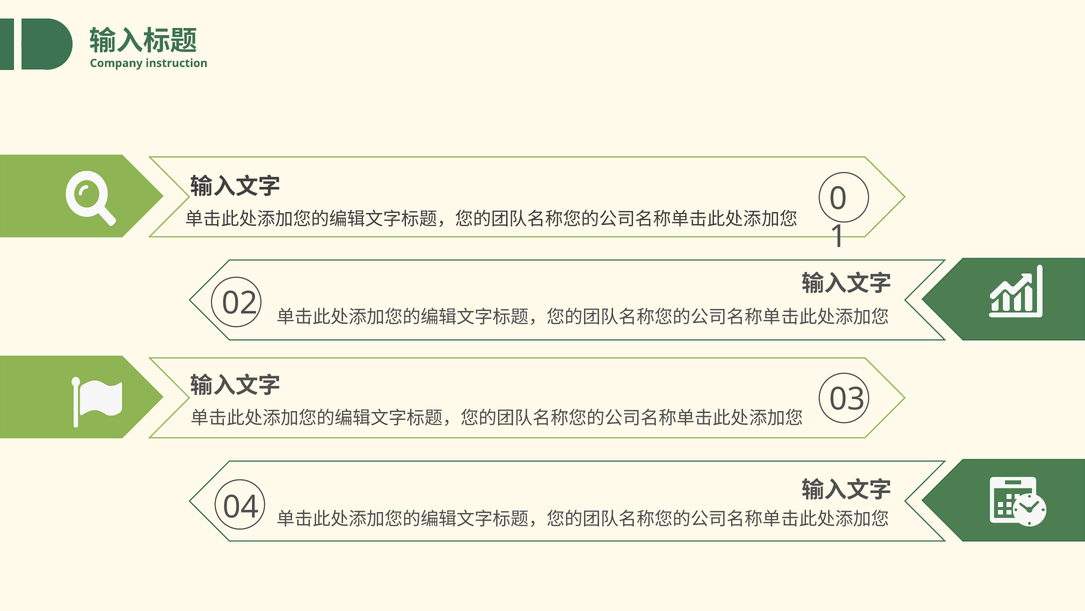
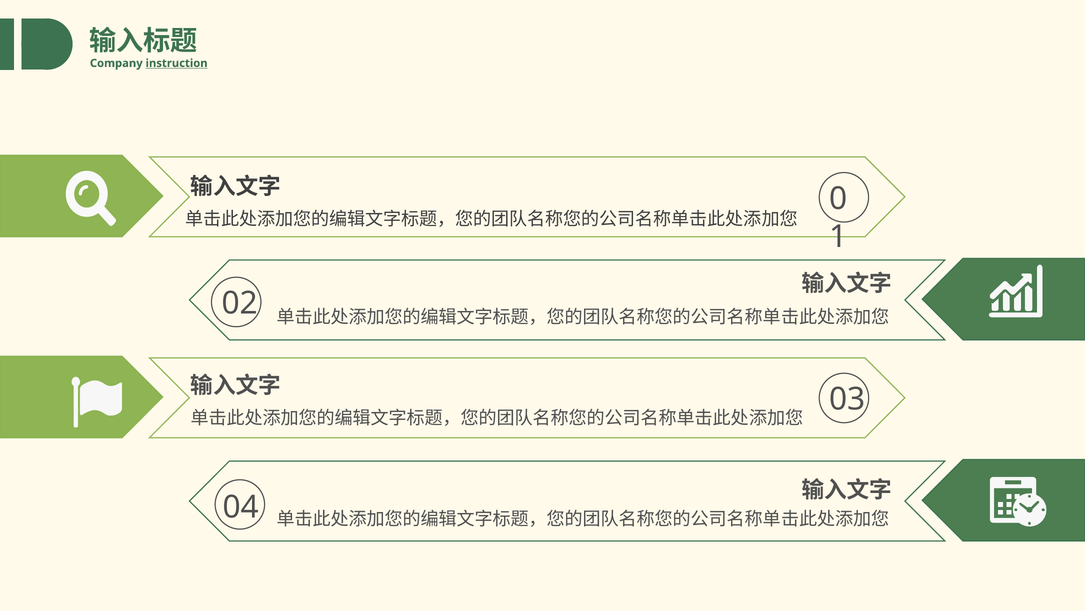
instruction underline: none -> present
